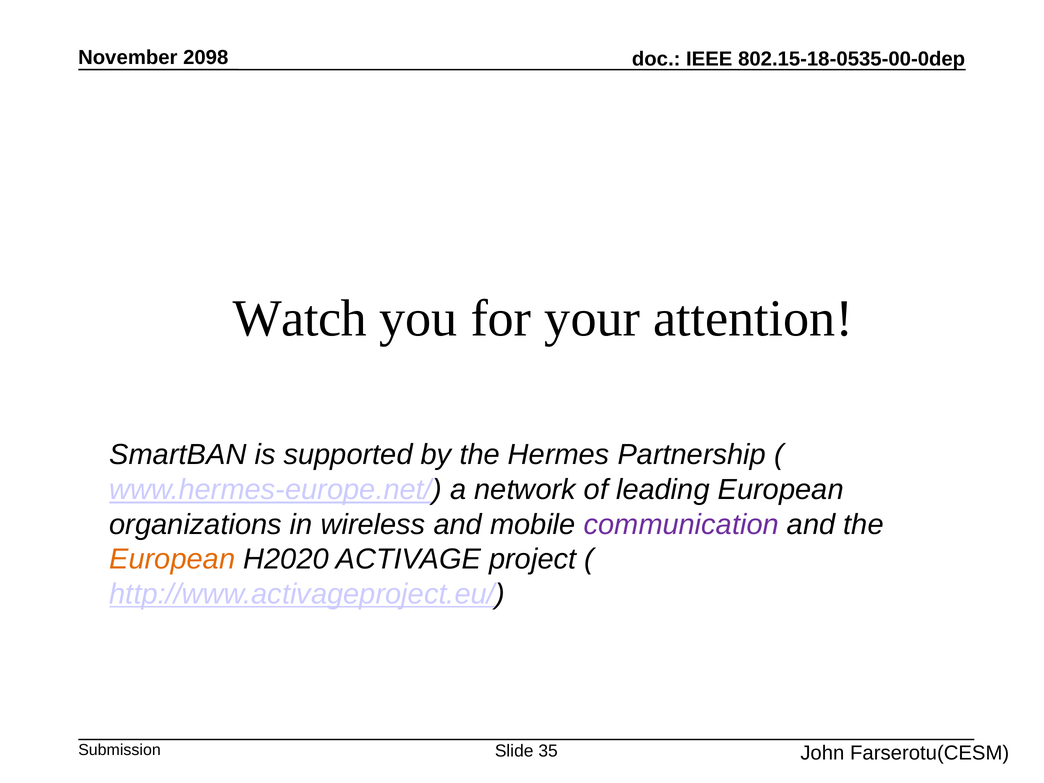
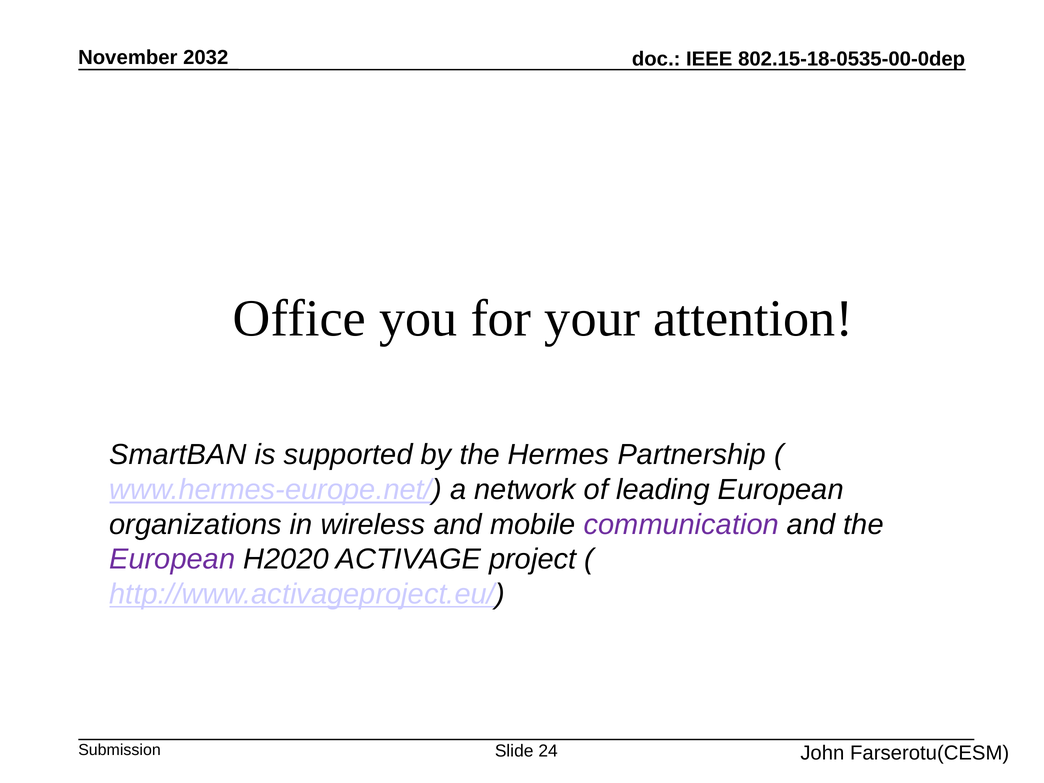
2098: 2098 -> 2032
Watch: Watch -> Office
European at (172, 559) colour: orange -> purple
35: 35 -> 24
